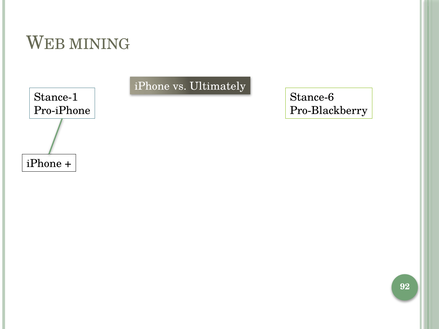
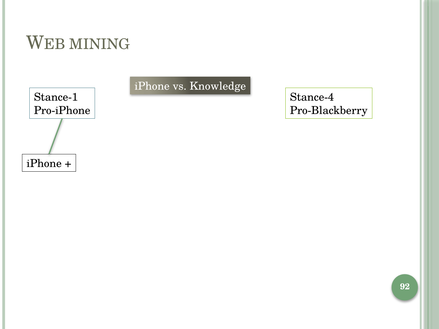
Ultimately: Ultimately -> Knowledge
Stance-6: Stance-6 -> Stance-4
